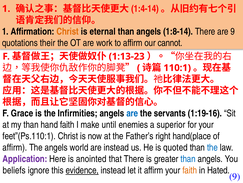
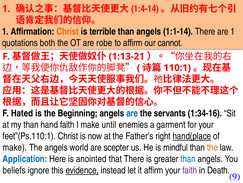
eternal: eternal -> terrible
1:8-14: 1:8-14 -> 1:1-14
are 9: 9 -> 1
their: their -> both
work: work -> robe
1:13-23: 1:13-23 -> 1:13-21
Grace: Grace -> Hated
Infirmities: Infirmities -> Beginning
1:19-16: 1:19-16 -> 1:34-16
superior: superior -> garment
hand(place underline: none -> present
affirm at (15, 147): affirm -> make
are instead: instead -> scepter
quoted: quoted -> mindful
the at (212, 147) colour: blue -> orange
Application colour: purple -> blue
faith at (190, 170) colour: orange -> purple
Hated: Hated -> Death
